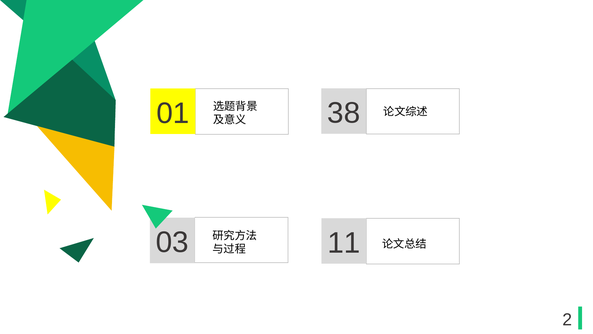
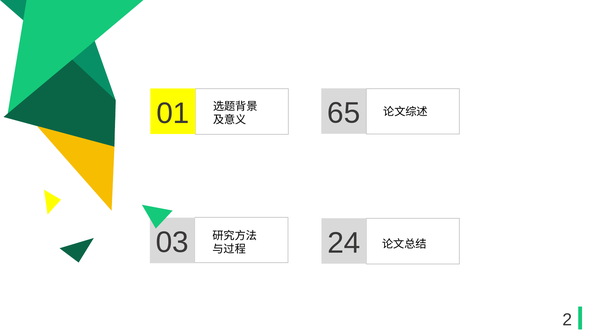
38: 38 -> 65
11: 11 -> 24
